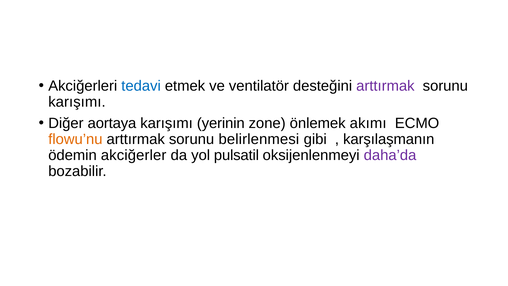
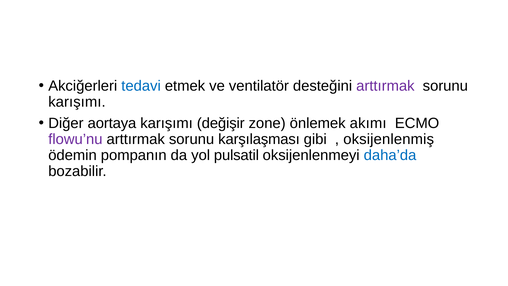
yerinin: yerinin -> değişir
flowu’nu colour: orange -> purple
belirlenmesi: belirlenmesi -> karşılaşması
karşılaşmanın: karşılaşmanın -> oksijenlenmiş
akciğerler: akciğerler -> pompanın
daha’da colour: purple -> blue
